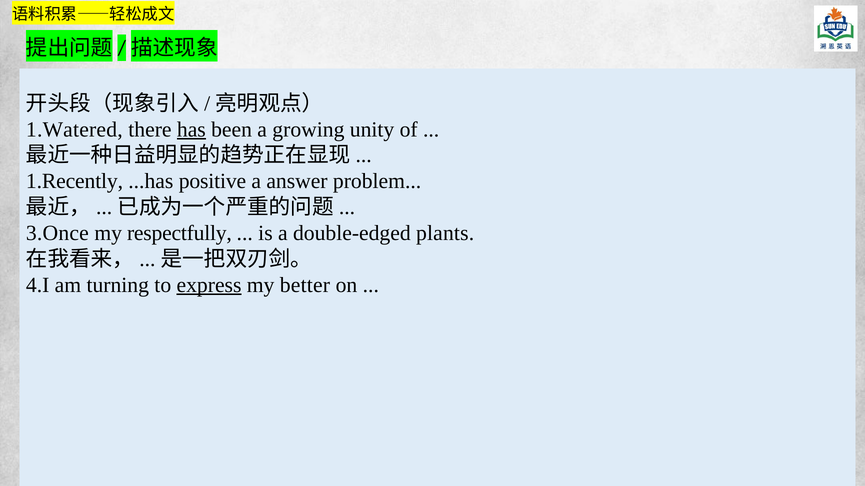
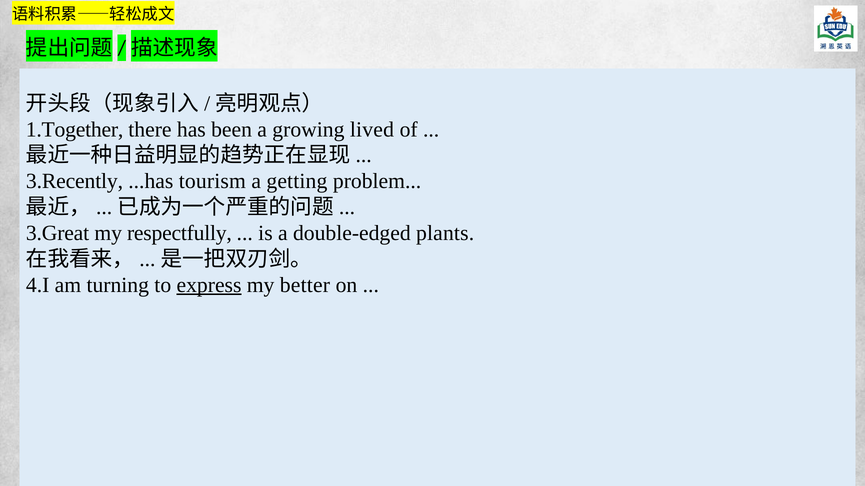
1.Watered: 1.Watered -> 1.Together
has underline: present -> none
unity: unity -> lived
1.Recently: 1.Recently -> 3.Recently
positive: positive -> tourism
answer: answer -> getting
3.Once: 3.Once -> 3.Great
